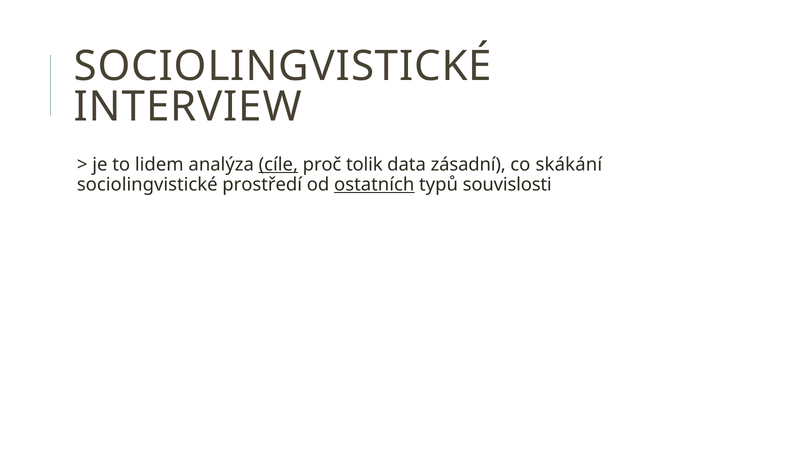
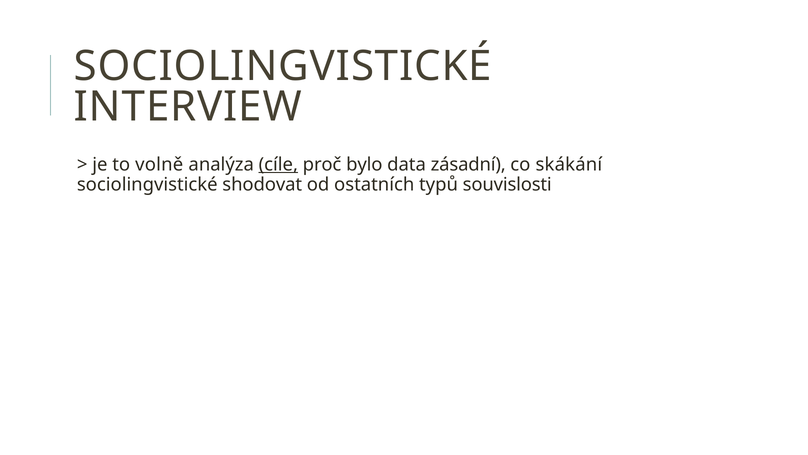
lidem: lidem -> volně
tolik: tolik -> bylo
prostředí: prostředí -> shodovat
ostatních underline: present -> none
